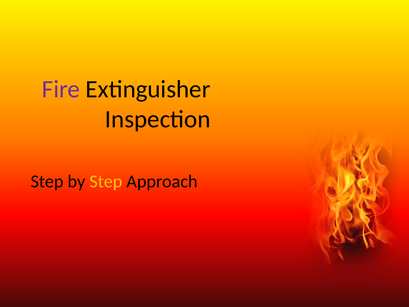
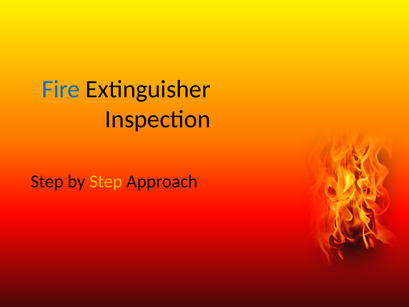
Fire colour: purple -> blue
